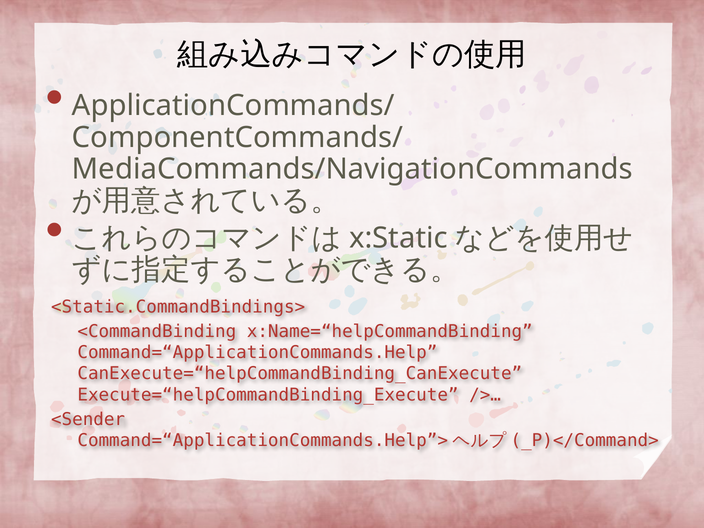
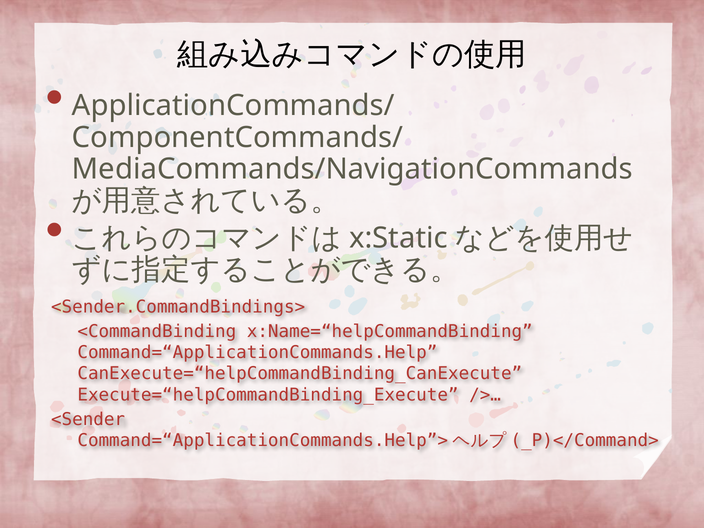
<Static.CommandBindings>: <Static.CommandBindings> -> <Sender.CommandBindings>
